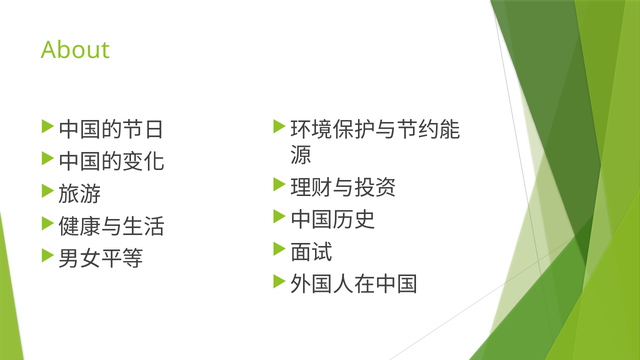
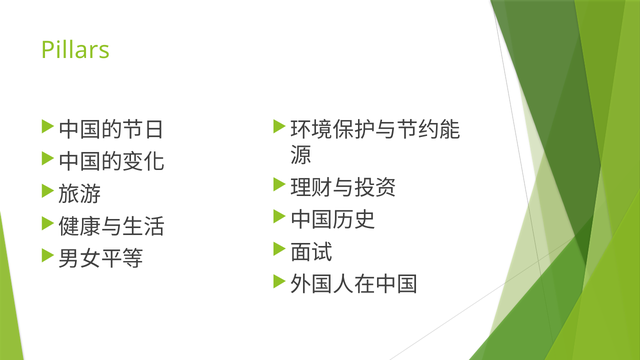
About: About -> Pillars
